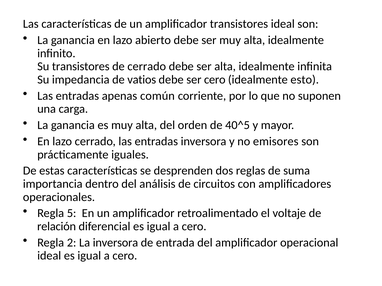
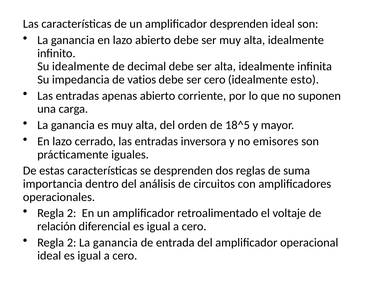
amplificador transistores: transistores -> desprenden
Su transistores: transistores -> idealmente
de cerrado: cerrado -> decimal
apenas común: común -> abierto
40^5: 40^5 -> 18^5
5 at (72, 214): 5 -> 2
2 La inversora: inversora -> ganancia
